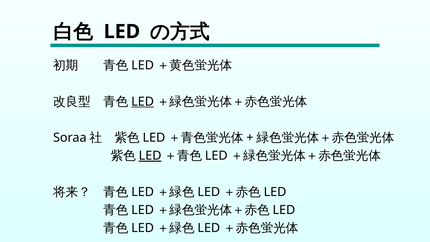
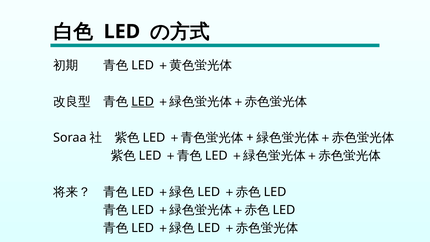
LED at (150, 156) underline: present -> none
